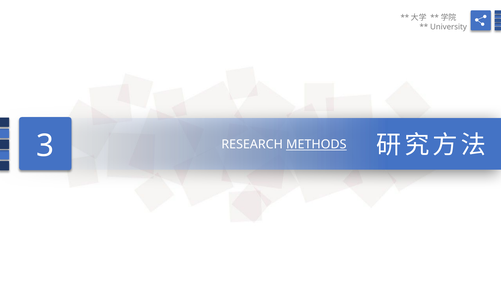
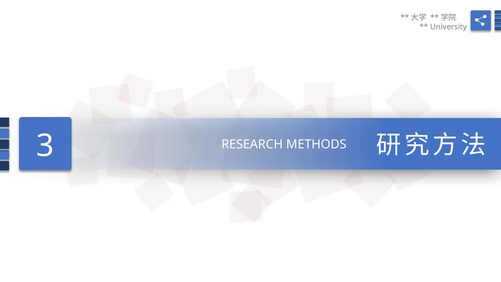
METHODS underline: present -> none
